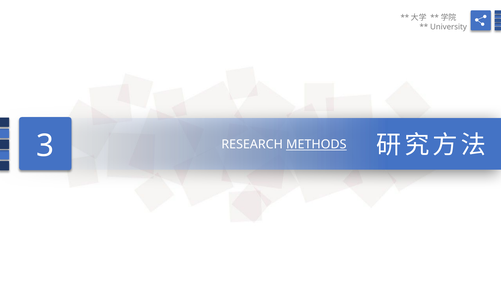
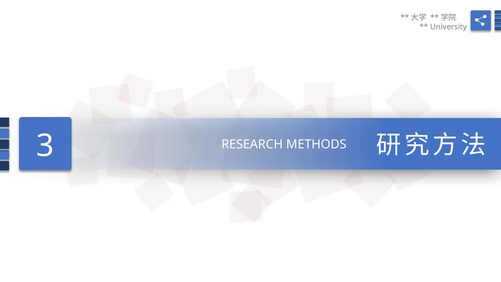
METHODS underline: present -> none
